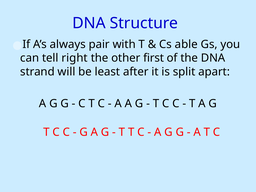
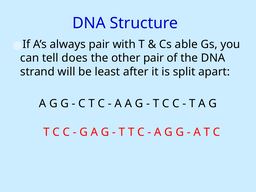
right: right -> does
other first: first -> pair
